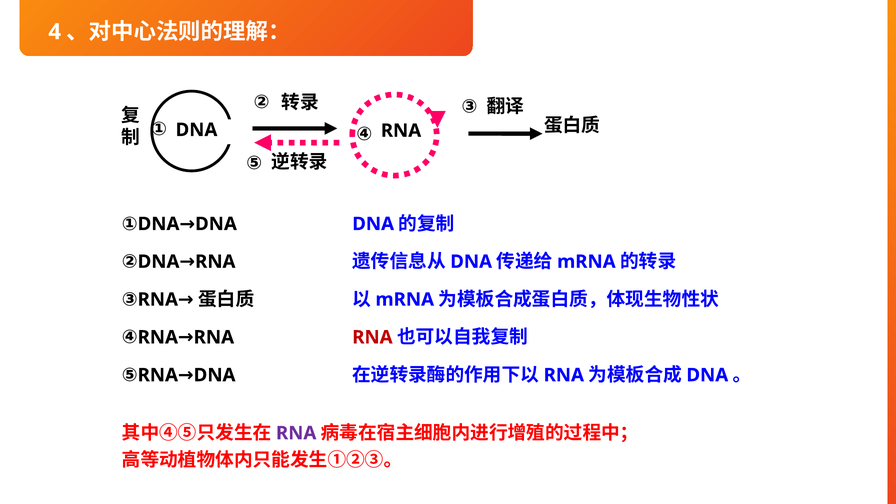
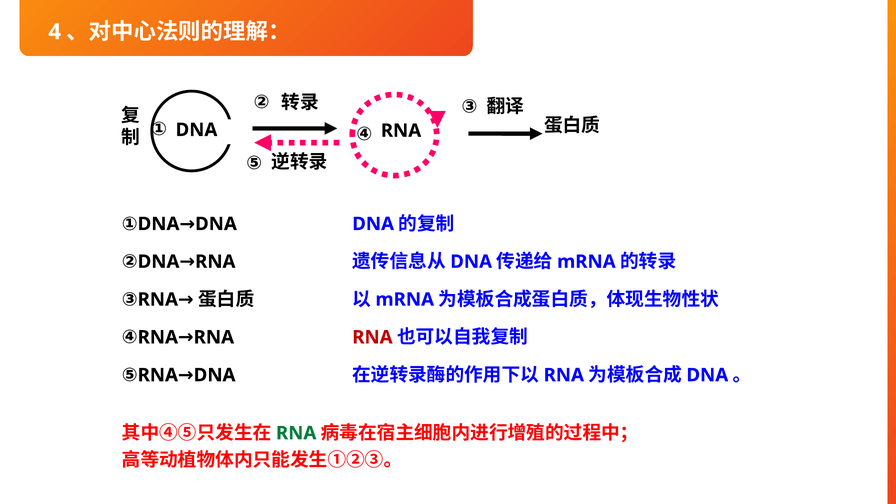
RNA at (296, 433) colour: purple -> green
